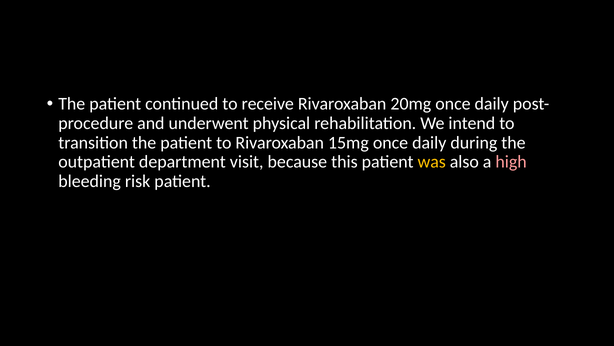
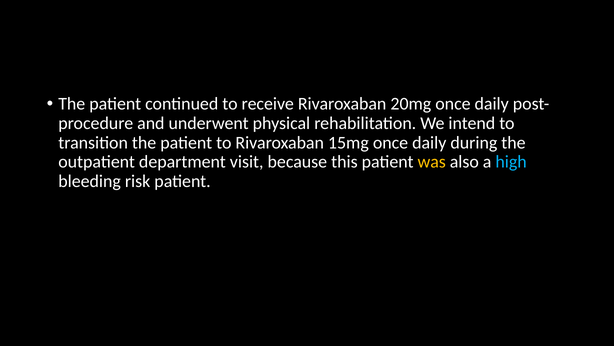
high colour: pink -> light blue
